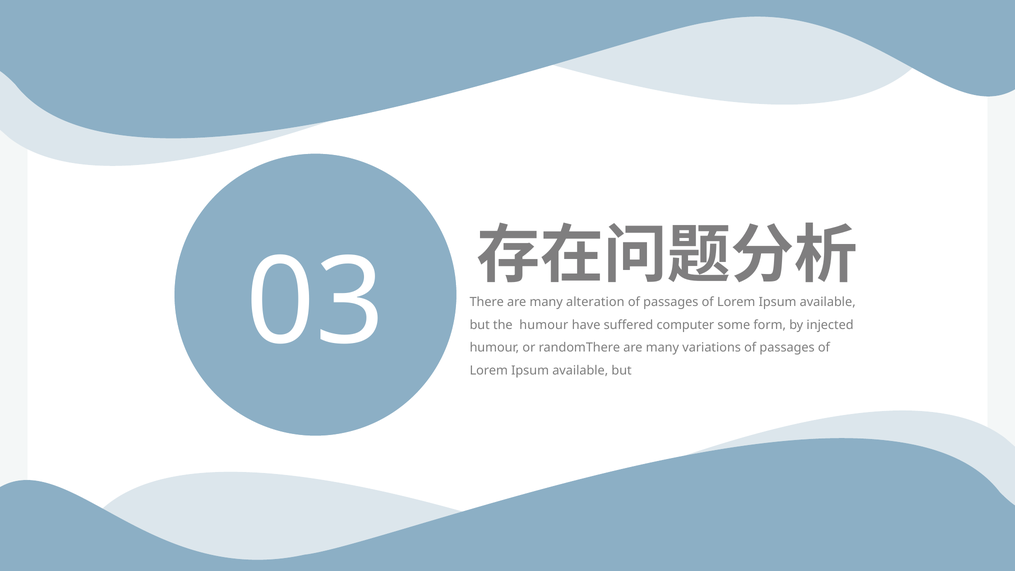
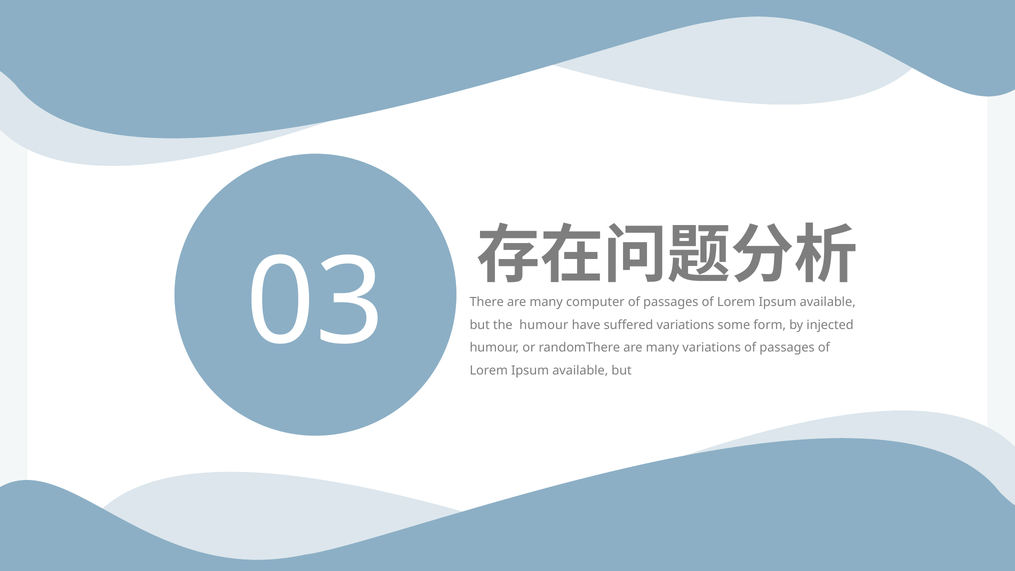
alteration: alteration -> computer
suffered computer: computer -> variations
